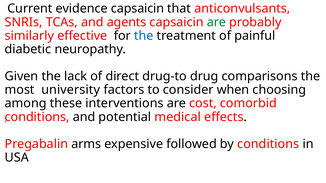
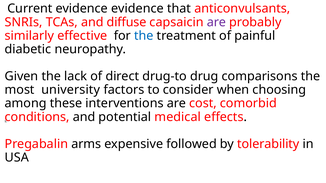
evidence capsaicin: capsaicin -> evidence
agents: agents -> diffuse
are at (216, 22) colour: green -> purple
by conditions: conditions -> tolerability
